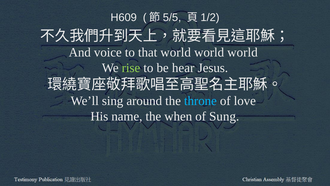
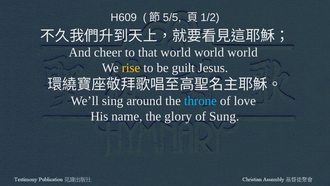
voice: voice -> cheer
rise colour: light green -> yellow
hear: hear -> guilt
when: when -> glory
